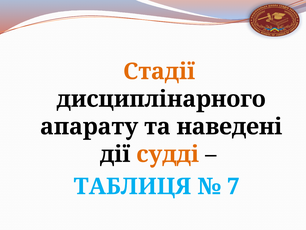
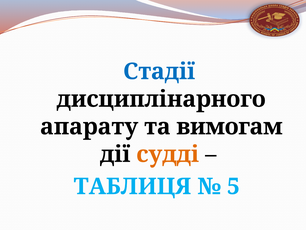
Стадії colour: orange -> blue
наведені: наведені -> вимогам
7: 7 -> 5
